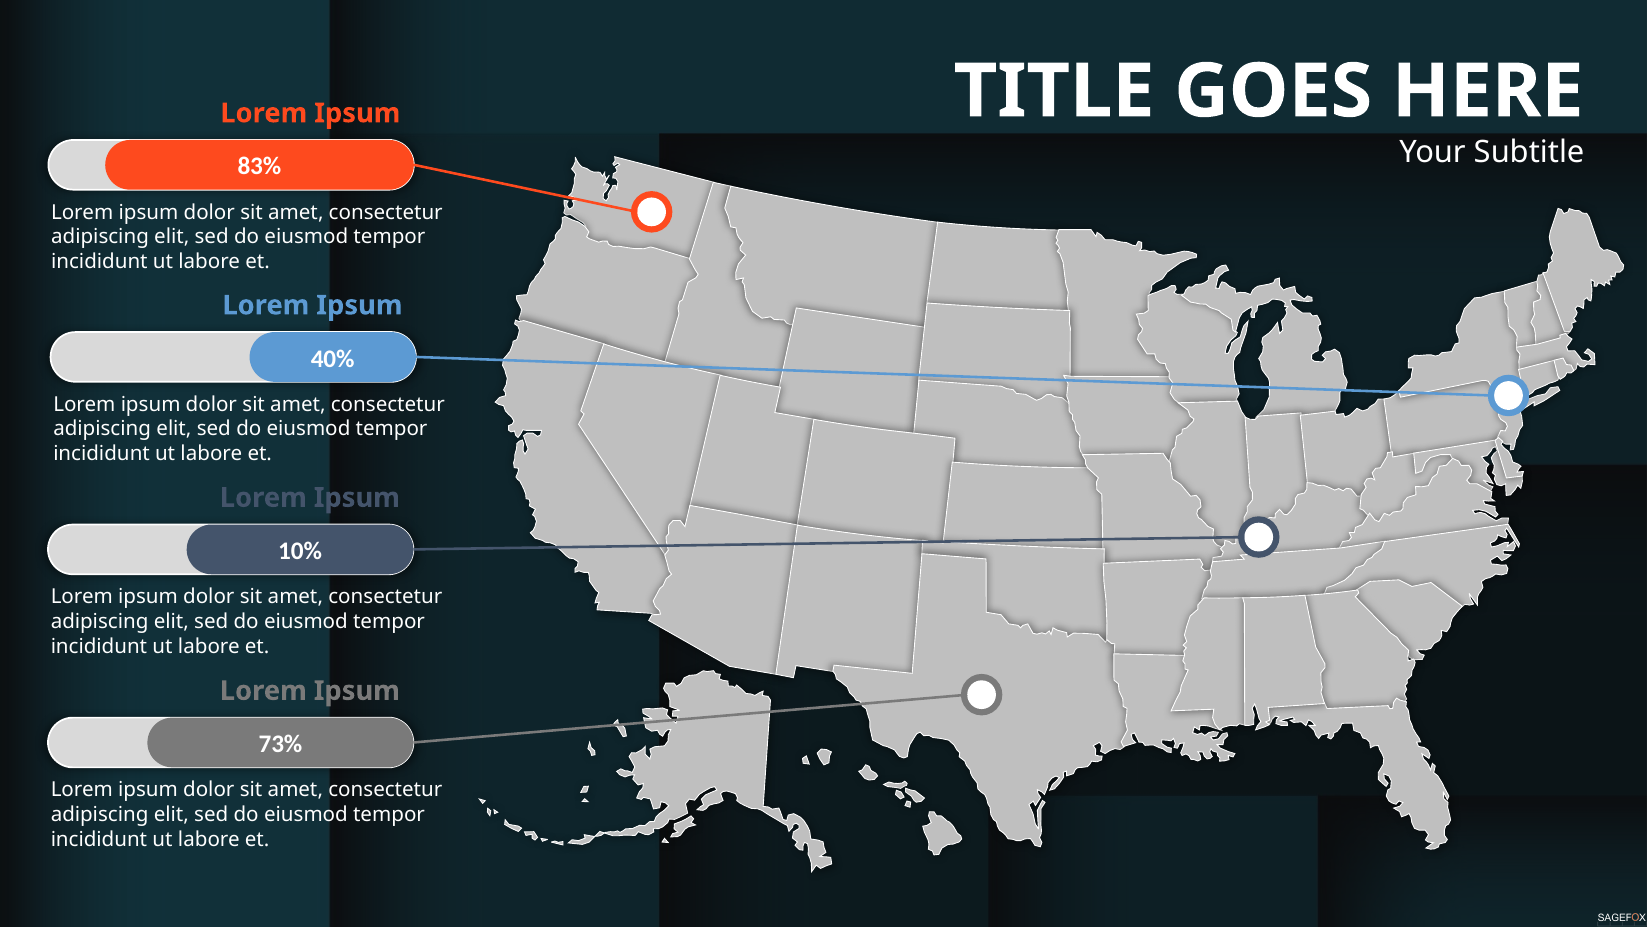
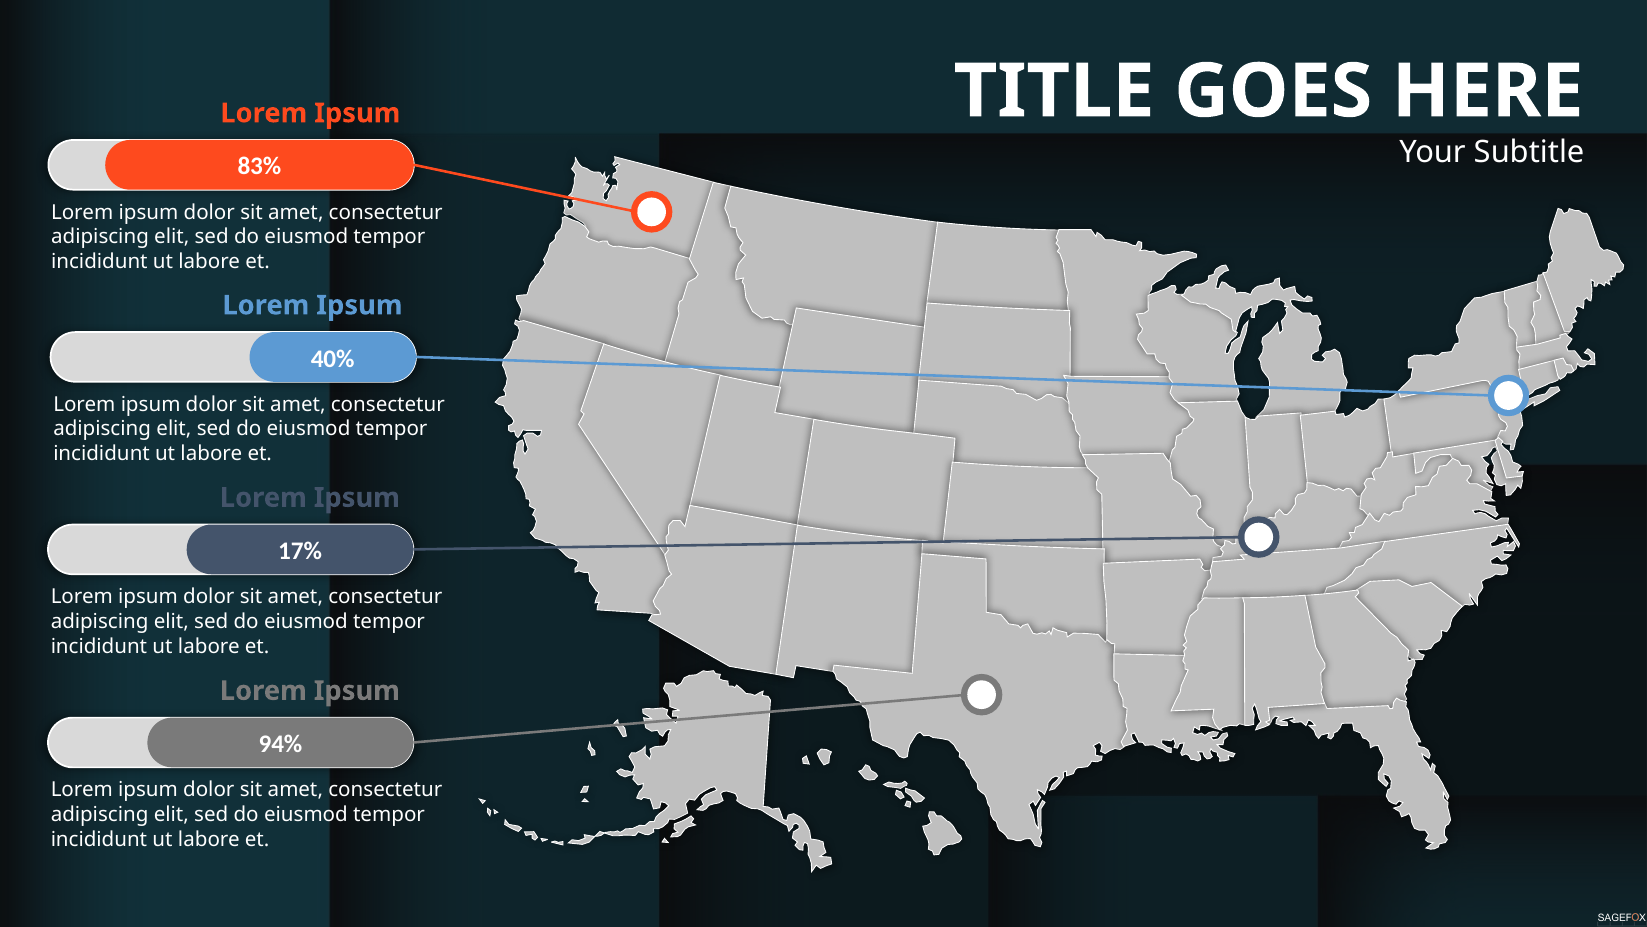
10%: 10% -> 17%
73%: 73% -> 94%
